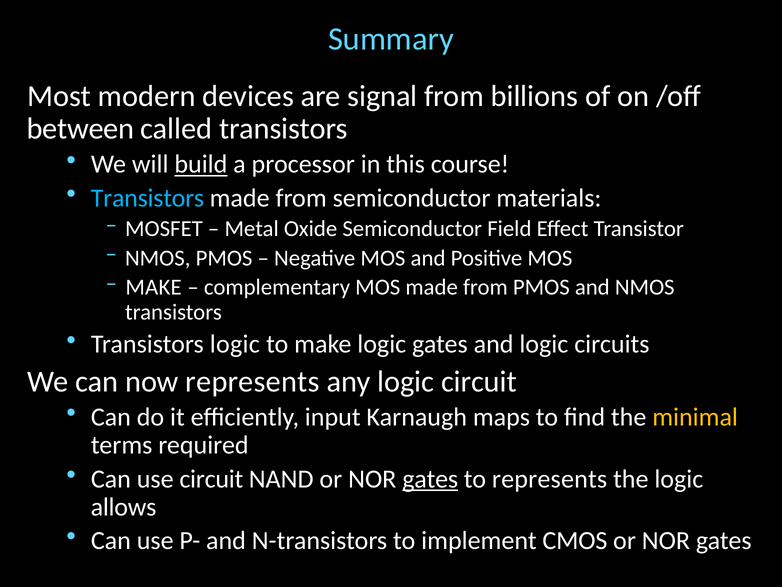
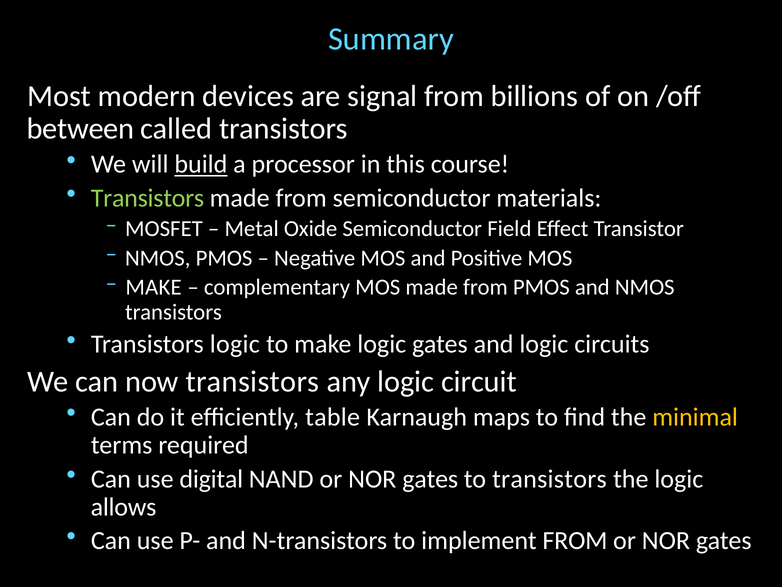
Transistors at (147, 198) colour: light blue -> light green
now represents: represents -> transistors
input: input -> table
use circuit: circuit -> digital
gates at (430, 479) underline: present -> none
to represents: represents -> transistors
implement CMOS: CMOS -> FROM
